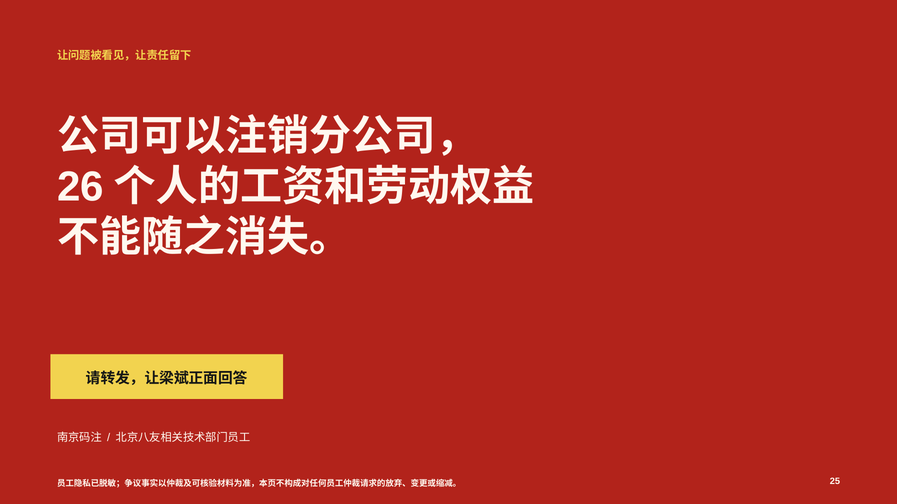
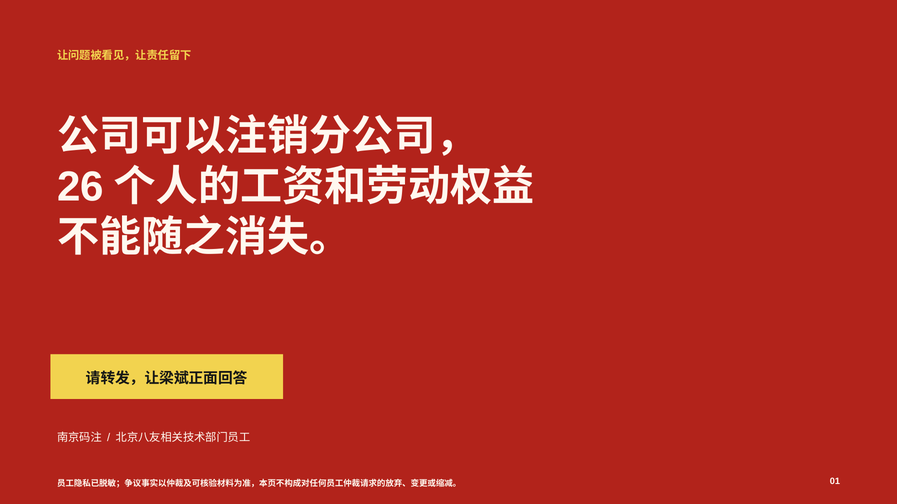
25: 25 -> 01
